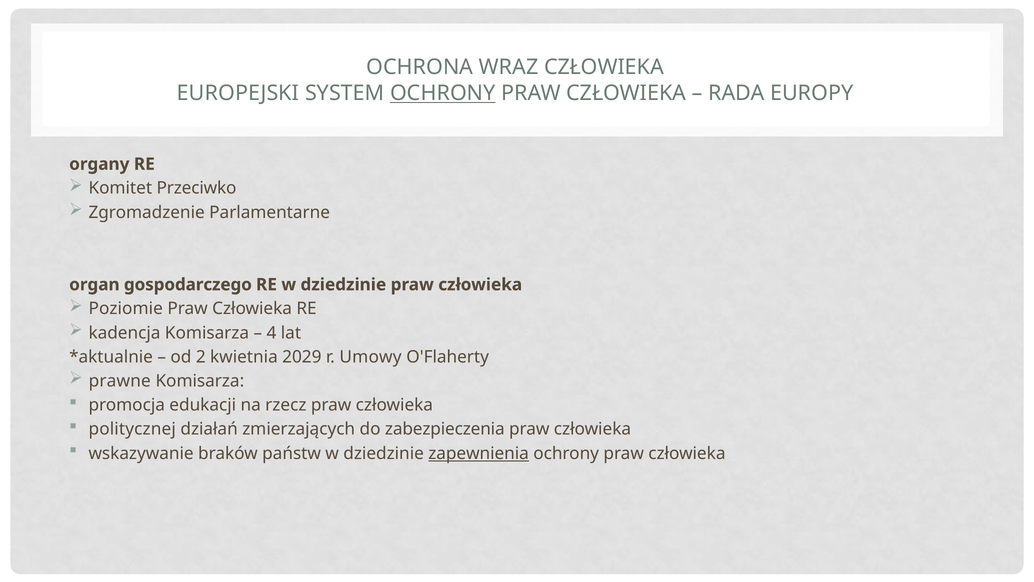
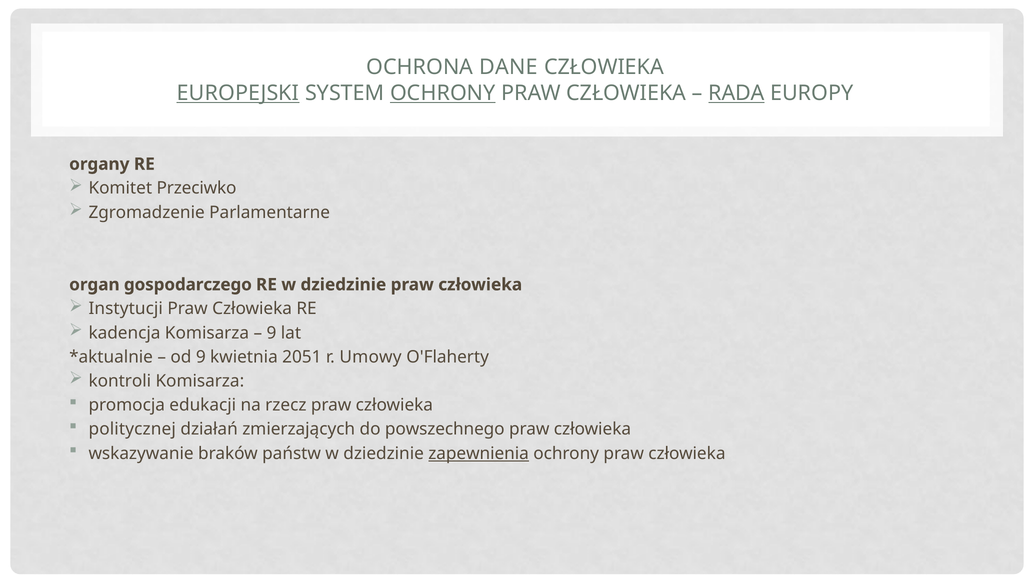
WRAZ: WRAZ -> DANE
EUROPEJSKI underline: none -> present
RADA underline: none -> present
Poziomie: Poziomie -> Instytucji
4 at (271, 333): 4 -> 9
od 2: 2 -> 9
2029: 2029 -> 2051
prawne: prawne -> kontroli
zabezpieczenia: zabezpieczenia -> powszechnego
